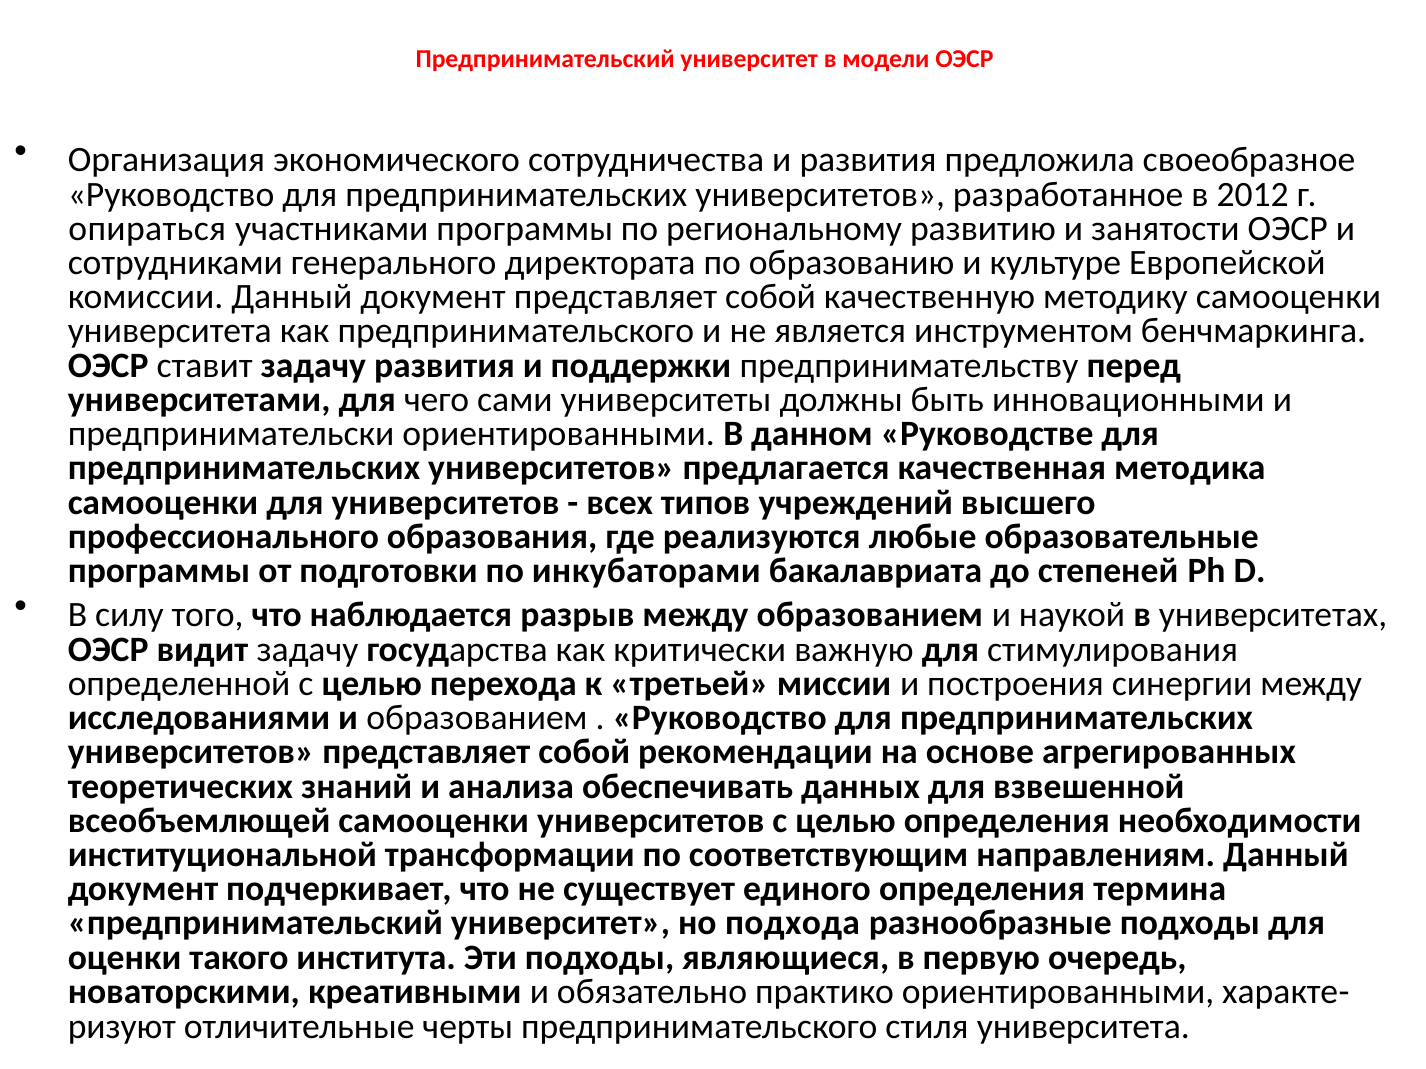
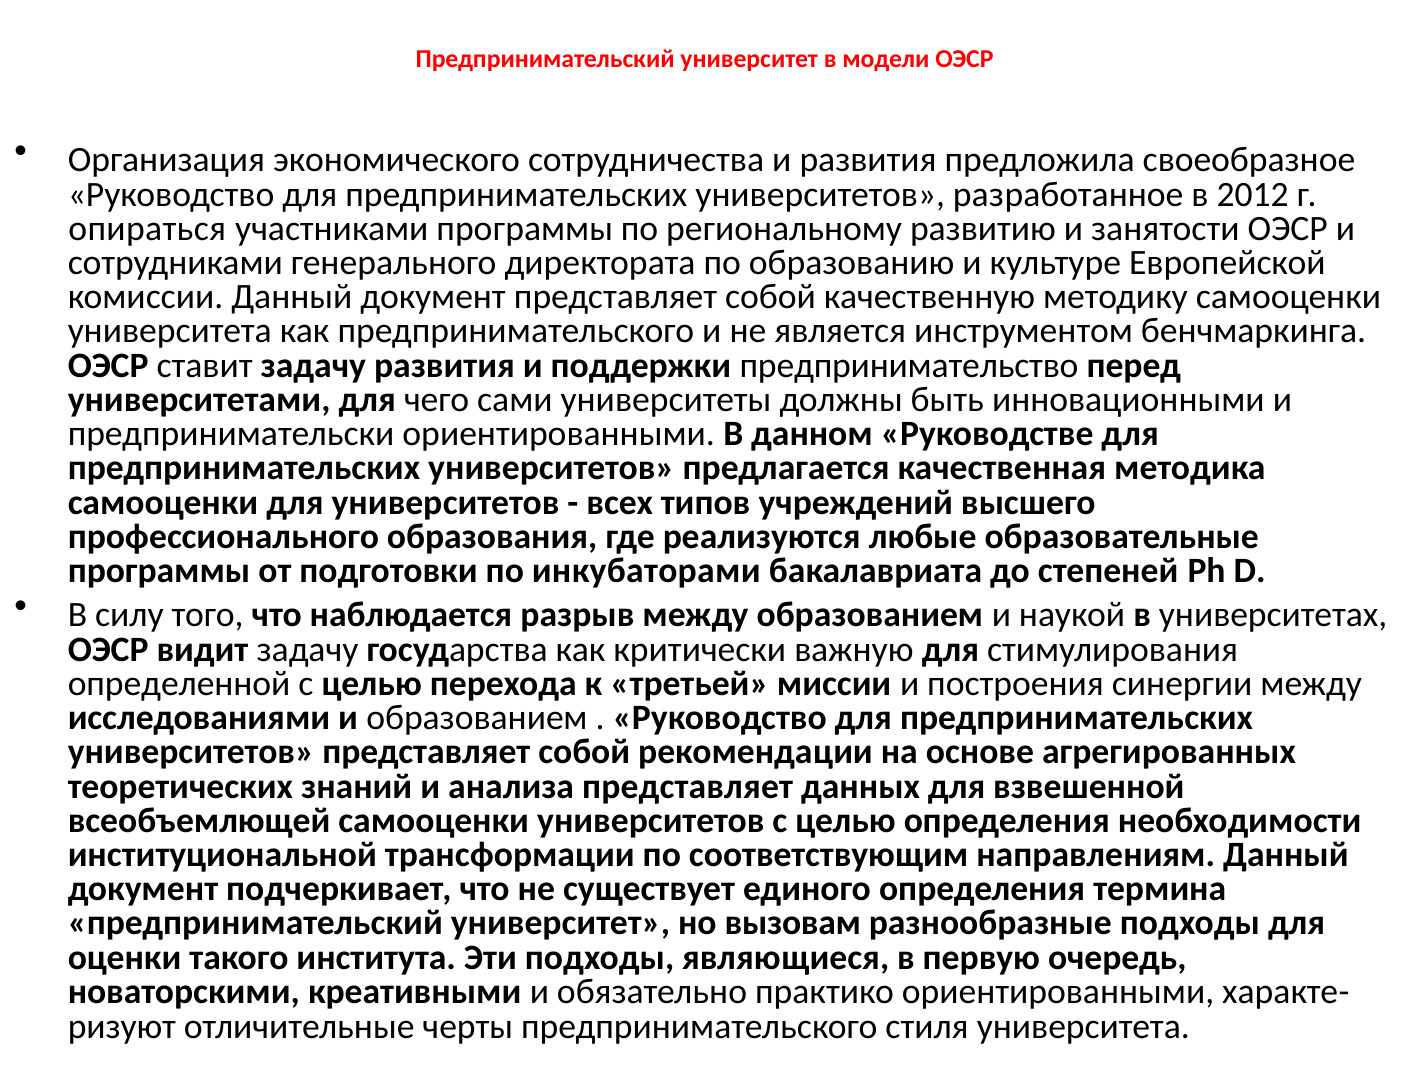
предпринимательству: предпринимательству -> предпринимательство
анализа обеспечивать: обеспечивать -> представляет
подхода: подхода -> вызовам
